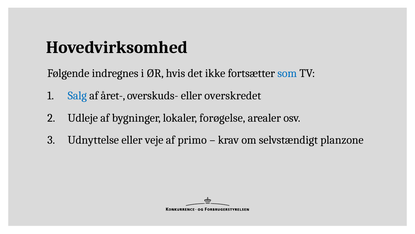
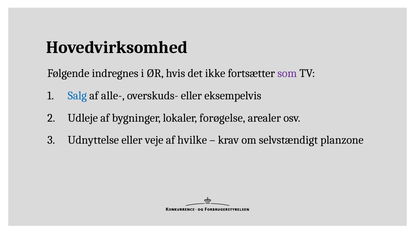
som colour: blue -> purple
året-: året- -> alle-
overskredet: overskredet -> eksempelvis
primo: primo -> hvilke
